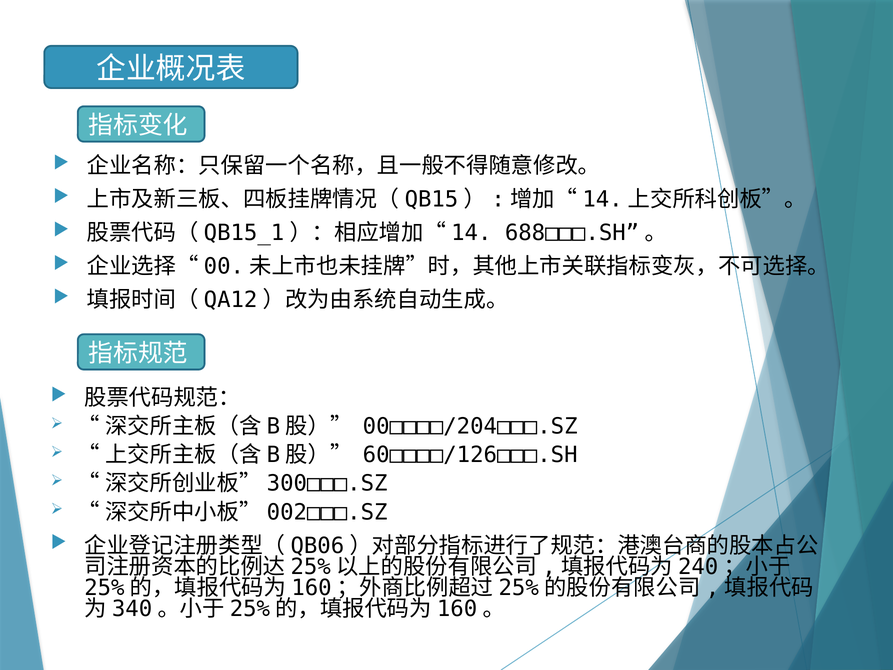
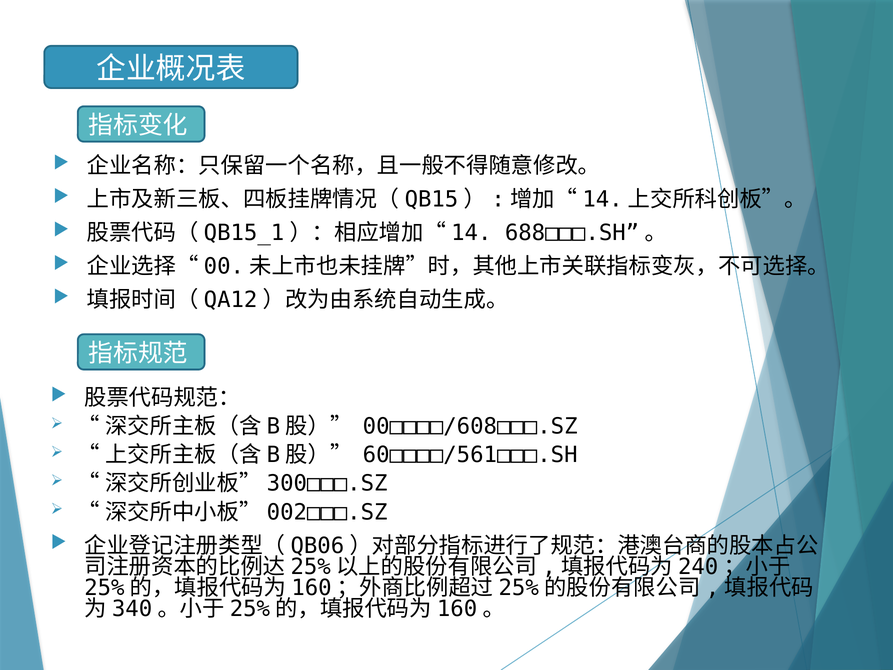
00□□□□/204□□□.SZ: 00□□□□/204□□□.SZ -> 00□□□□/608□□□.SZ
60□□□□/126□□□.SH: 60□□□□/126□□□.SH -> 60□□□□/561□□□.SH
